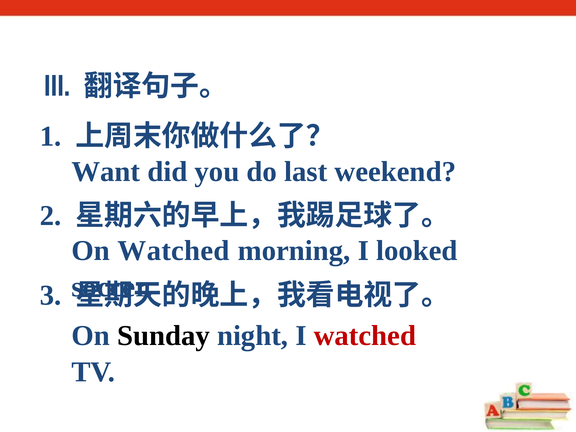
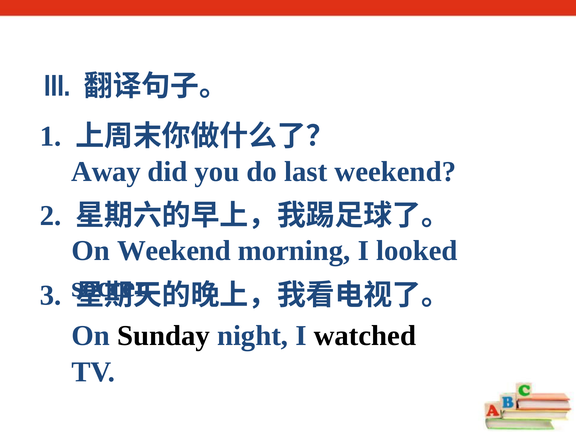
Want: Want -> Away
On Watched: Watched -> Weekend
watched at (365, 336) colour: red -> black
